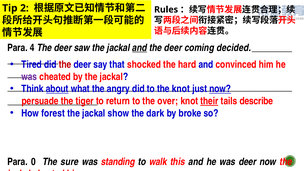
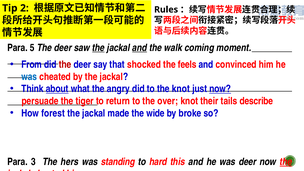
4: 4 -> 5
the at (98, 48) underline: none -> present
deer at (173, 48): deer -> walk
decided: decided -> moment
Tired: Tired -> From
hard: hard -> feels
was at (29, 77) colour: purple -> blue
their underline: present -> none
show: show -> made
dark: dark -> wide
0: 0 -> 3
sure: sure -> hers
walk: walk -> hard
the at (286, 162) underline: none -> present
